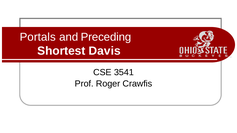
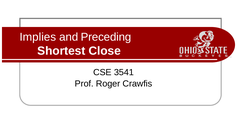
Portals: Portals -> Implies
Davis: Davis -> Close
